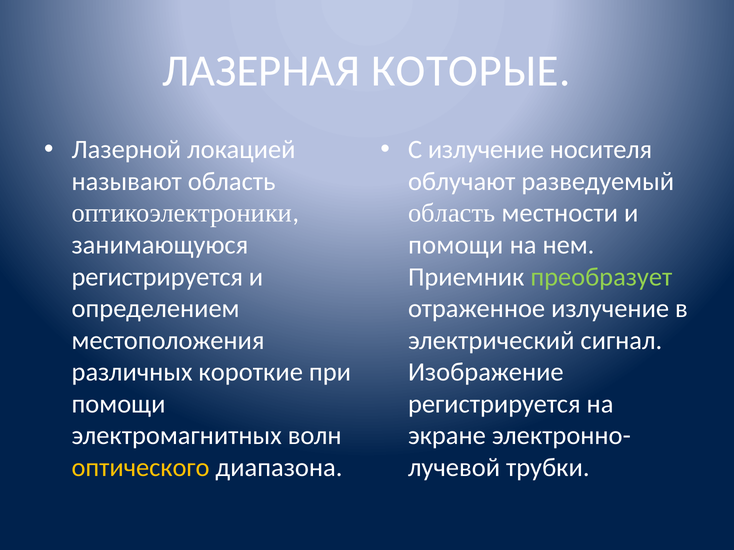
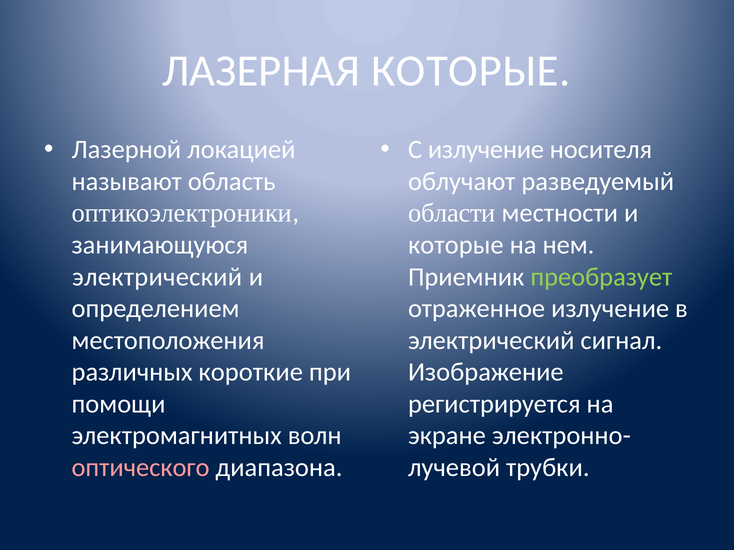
область at (452, 213): область -> области
помощи at (456, 245): помощи -> которые
регистрируется at (157, 277): регистрируется -> электрический
оптического colour: yellow -> pink
